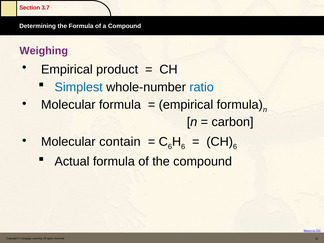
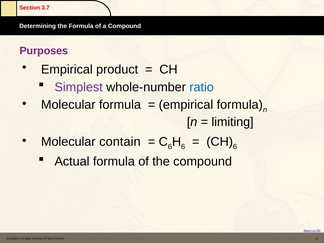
Weighing: Weighing -> Purposes
Simplest colour: blue -> purple
carbon: carbon -> limiting
